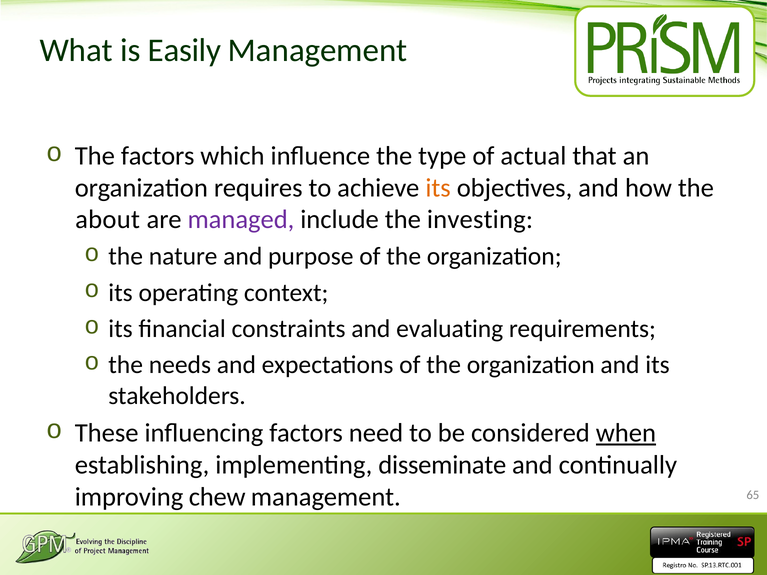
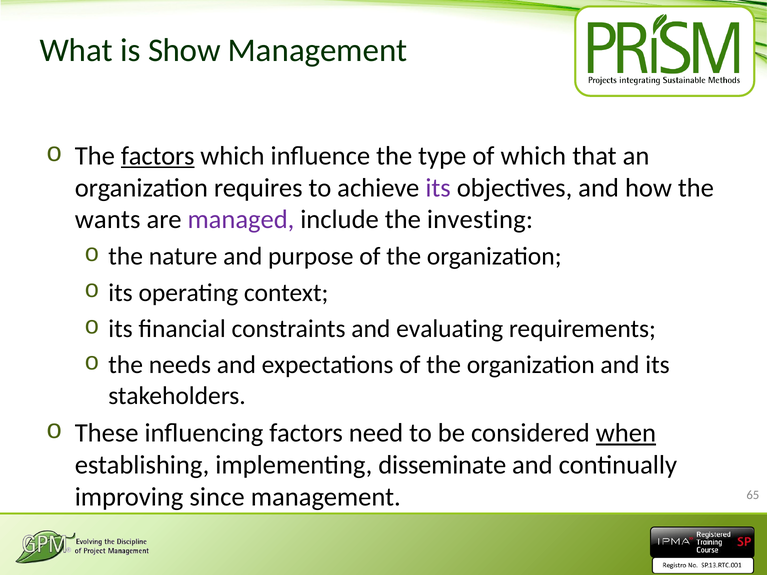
Easily: Easily -> Show
factors at (158, 156) underline: none -> present
of actual: actual -> which
its at (438, 188) colour: orange -> purple
about: about -> wants
chew: chew -> since
